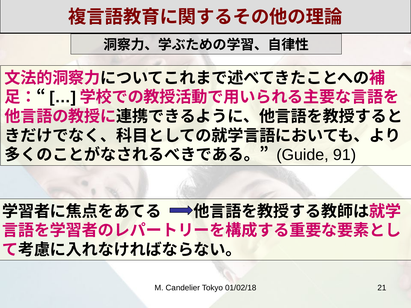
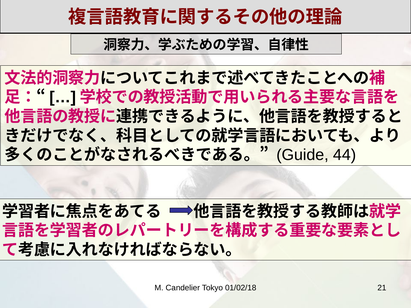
91: 91 -> 44
